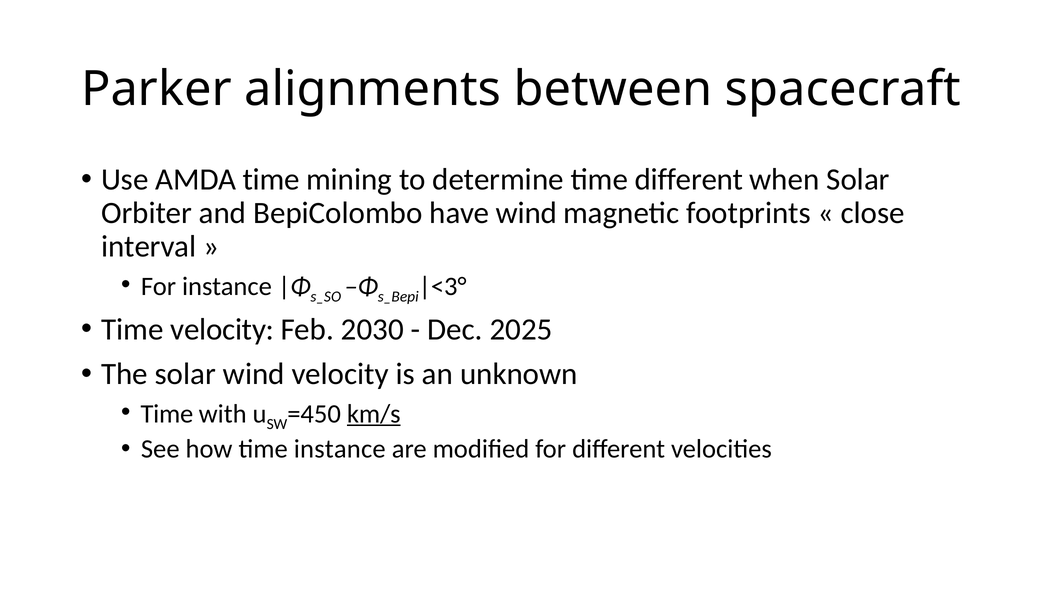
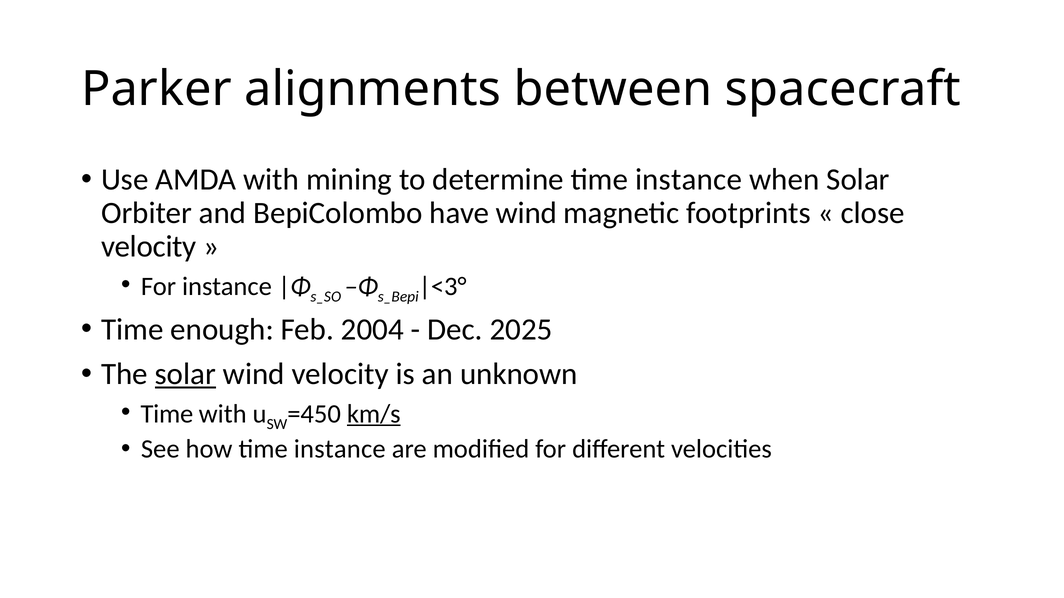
AMDA time: time -> with
determine time different: different -> instance
interval at (149, 247): interval -> velocity
Time velocity: velocity -> enough
2030: 2030 -> 2004
solar at (185, 374) underline: none -> present
